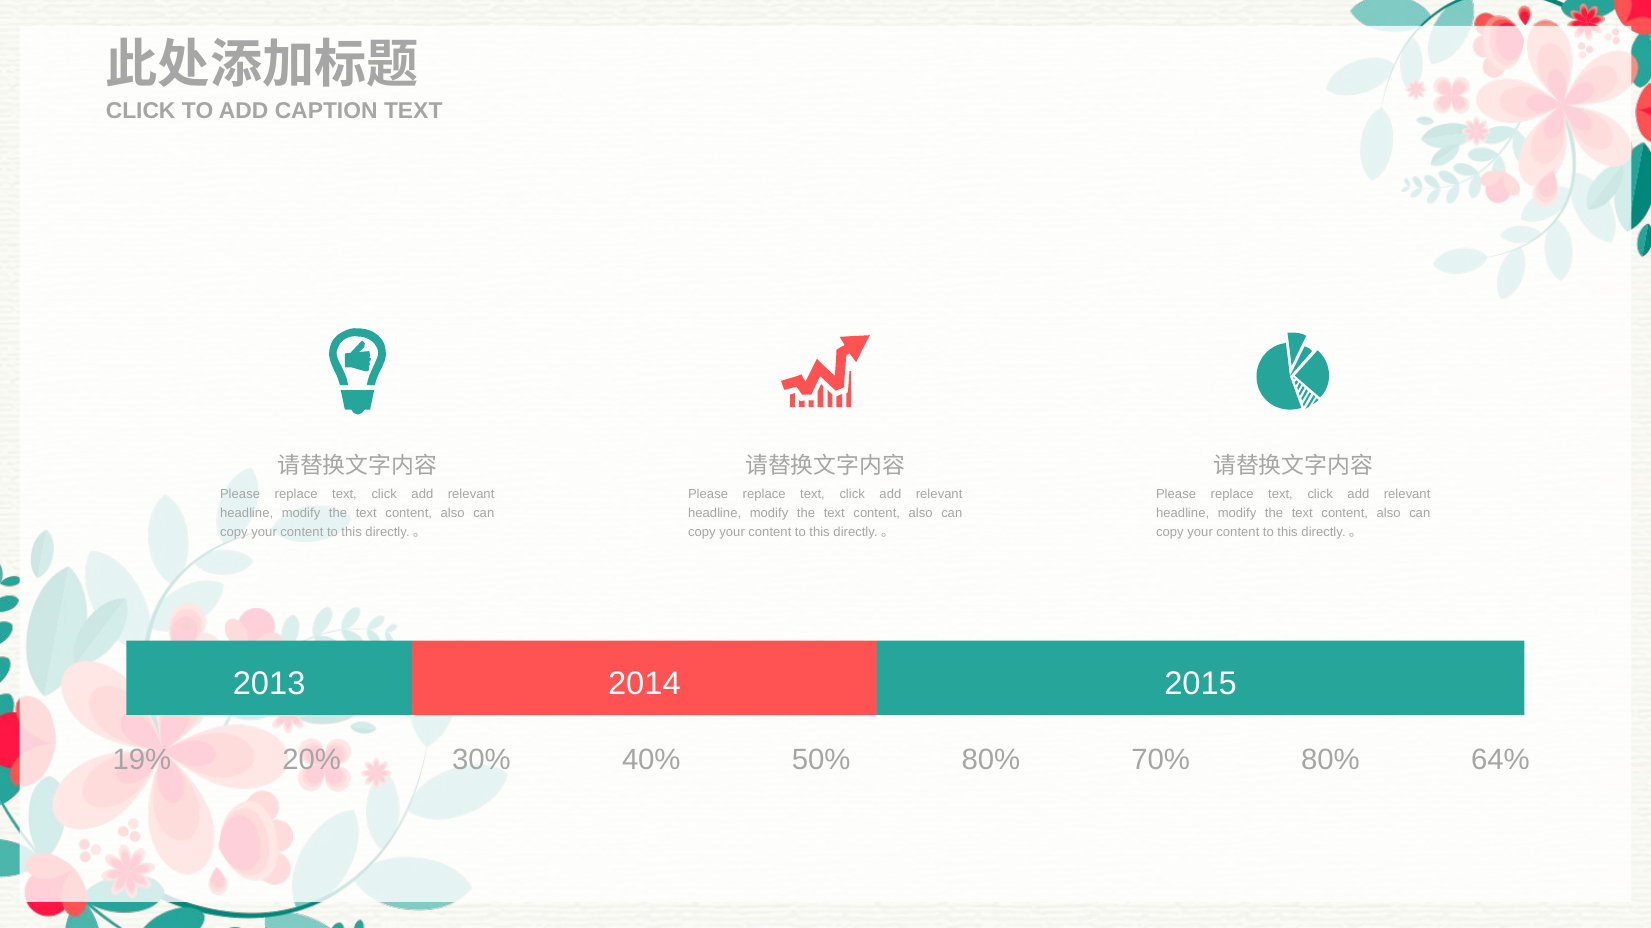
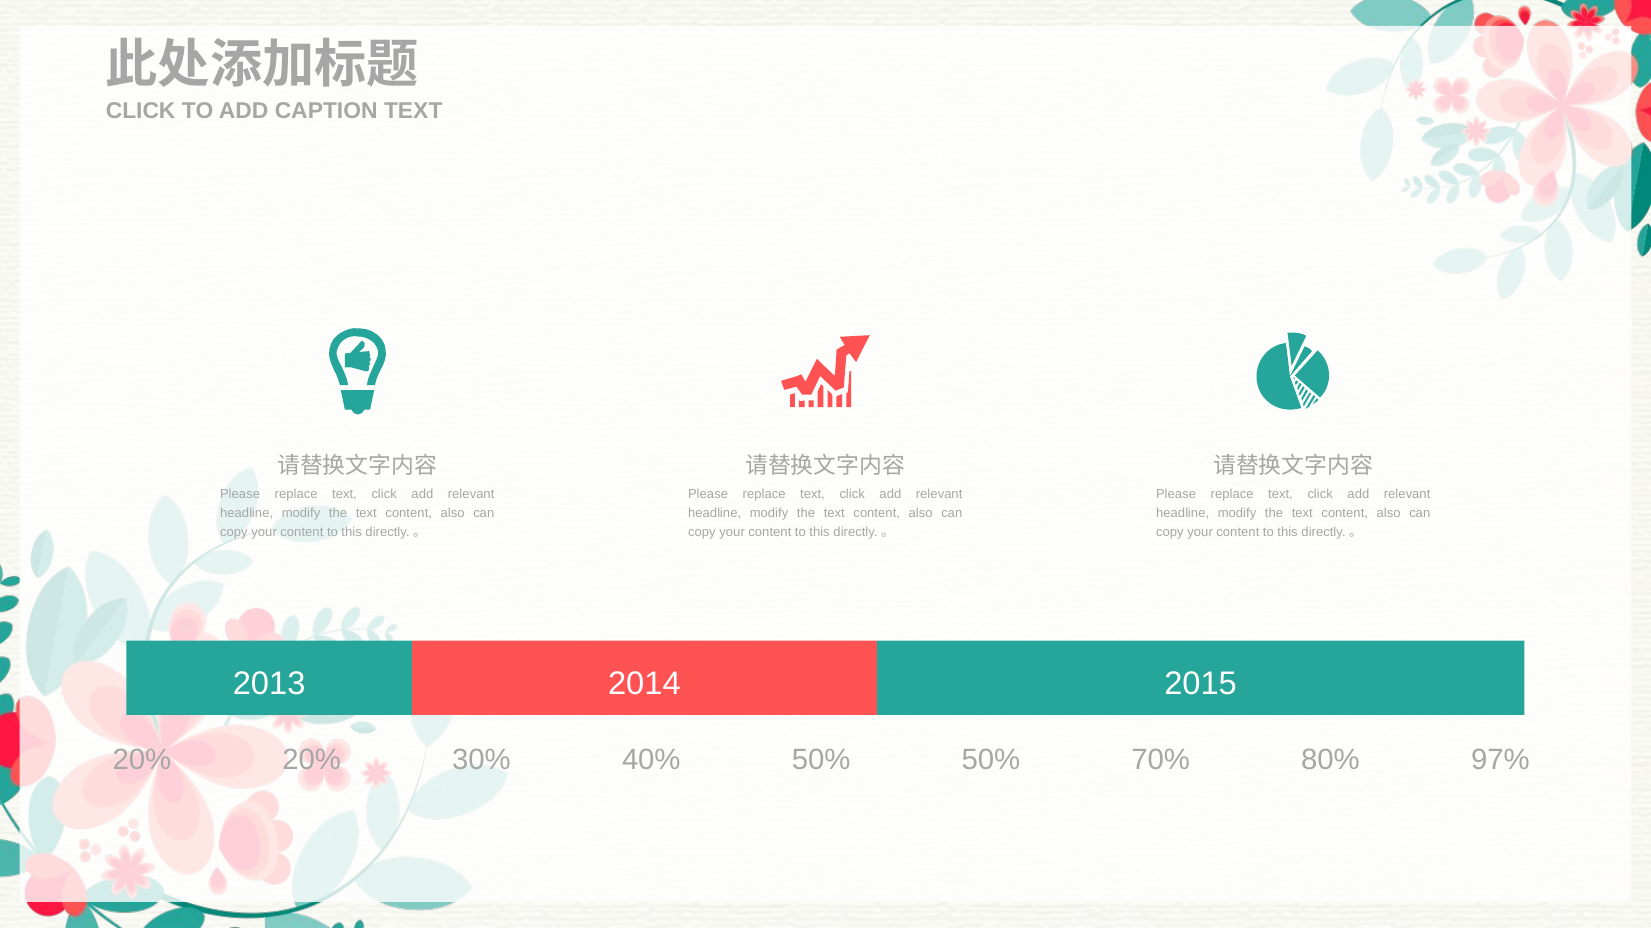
19% at (142, 761): 19% -> 20%
50% 80%: 80% -> 50%
64%: 64% -> 97%
